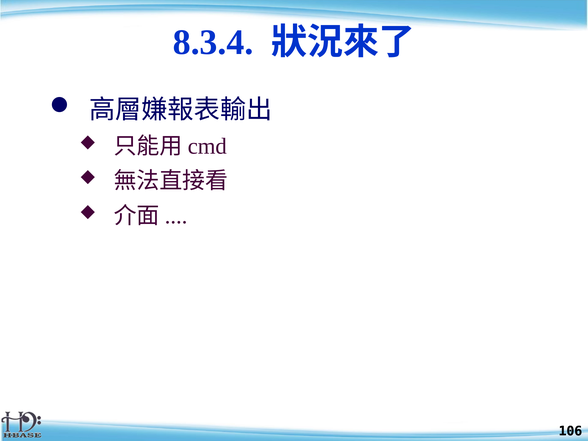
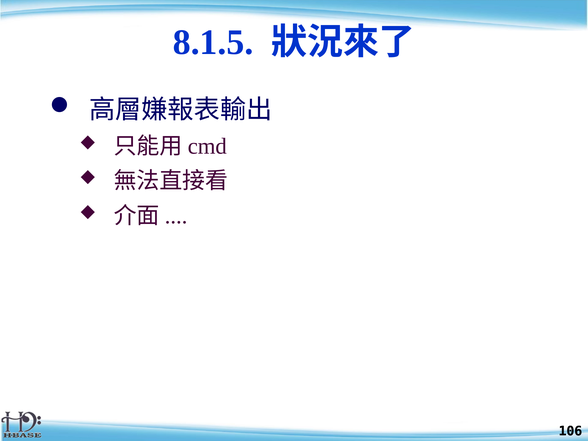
8.3.4: 8.3.4 -> 8.1.5
